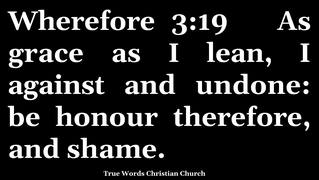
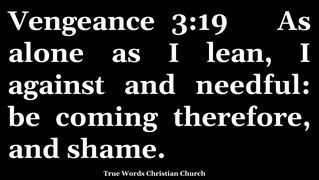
Wherefore: Wherefore -> Vengeance
grace: grace -> alone
undone: undone -> needful
honour: honour -> coming
